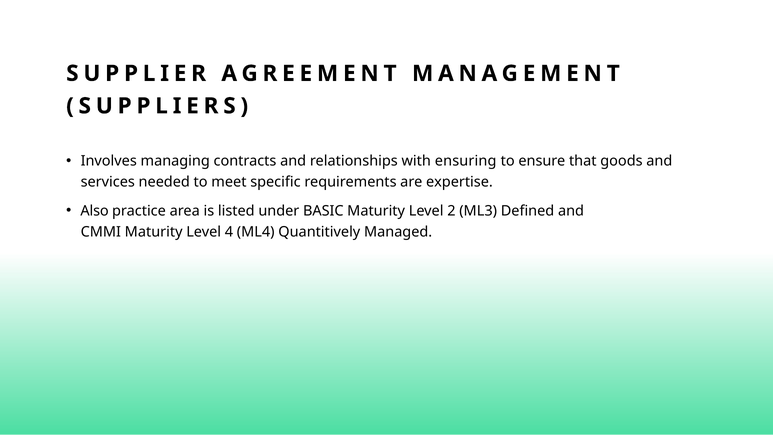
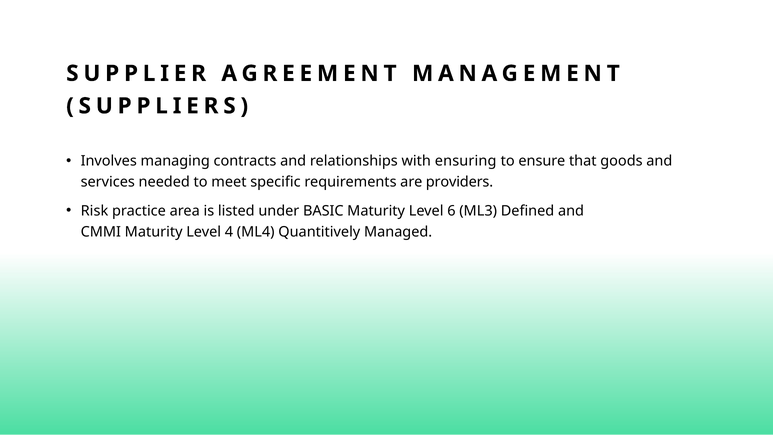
expertise: expertise -> providers
Also: Also -> Risk
2: 2 -> 6
